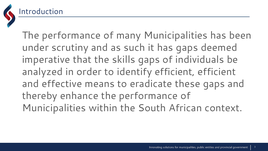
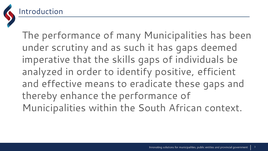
identify efficient: efficient -> positive
